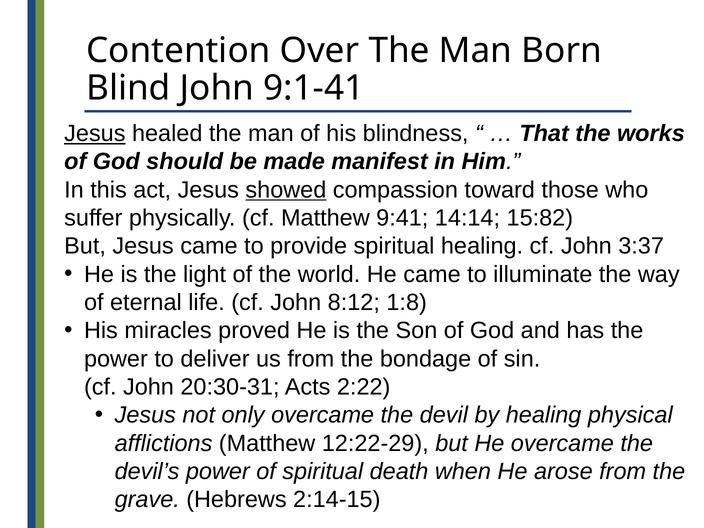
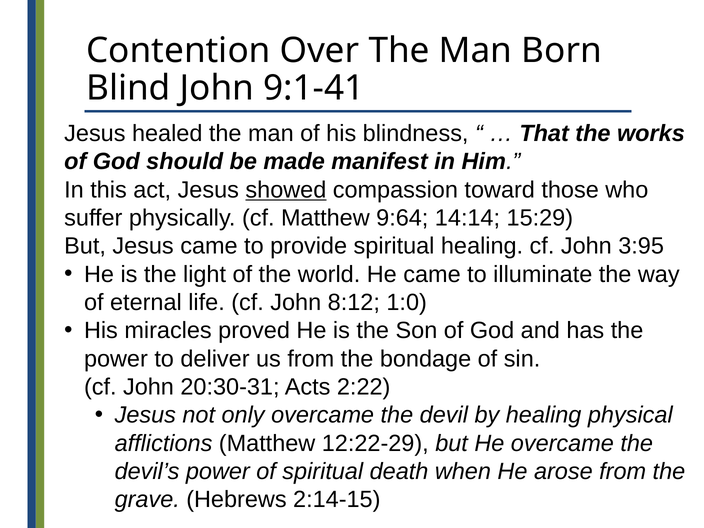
Jesus at (95, 134) underline: present -> none
9:41: 9:41 -> 9:64
15:82: 15:82 -> 15:29
3:37: 3:37 -> 3:95
1:8: 1:8 -> 1:0
